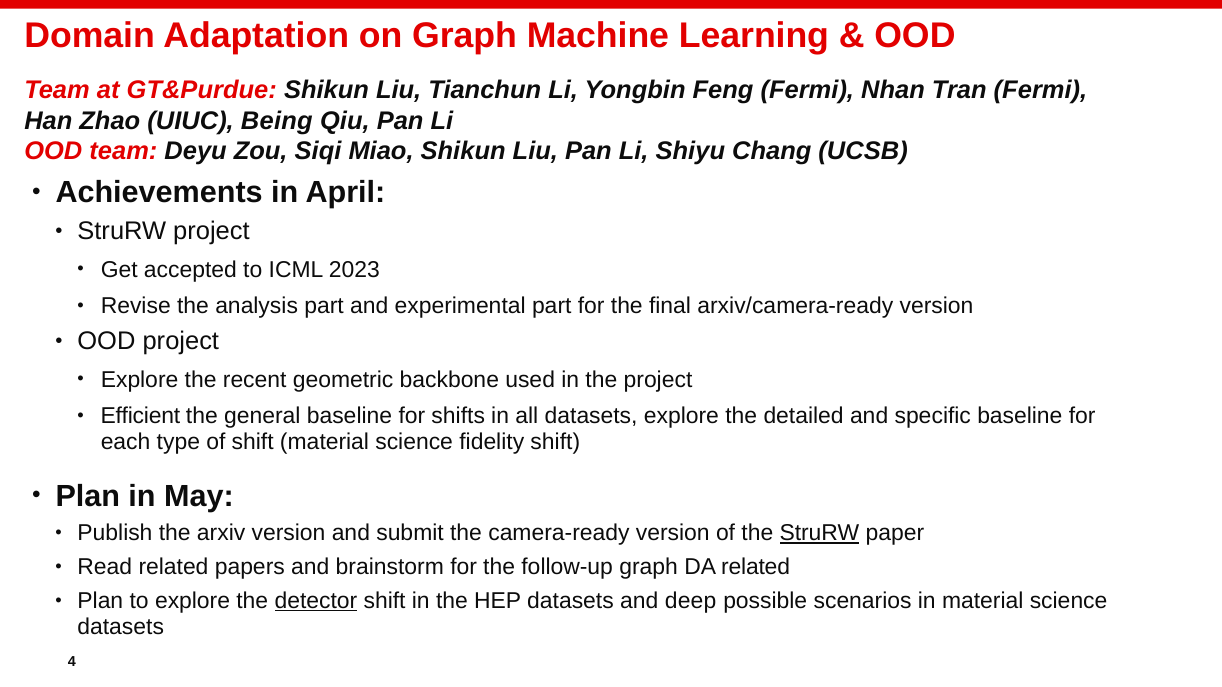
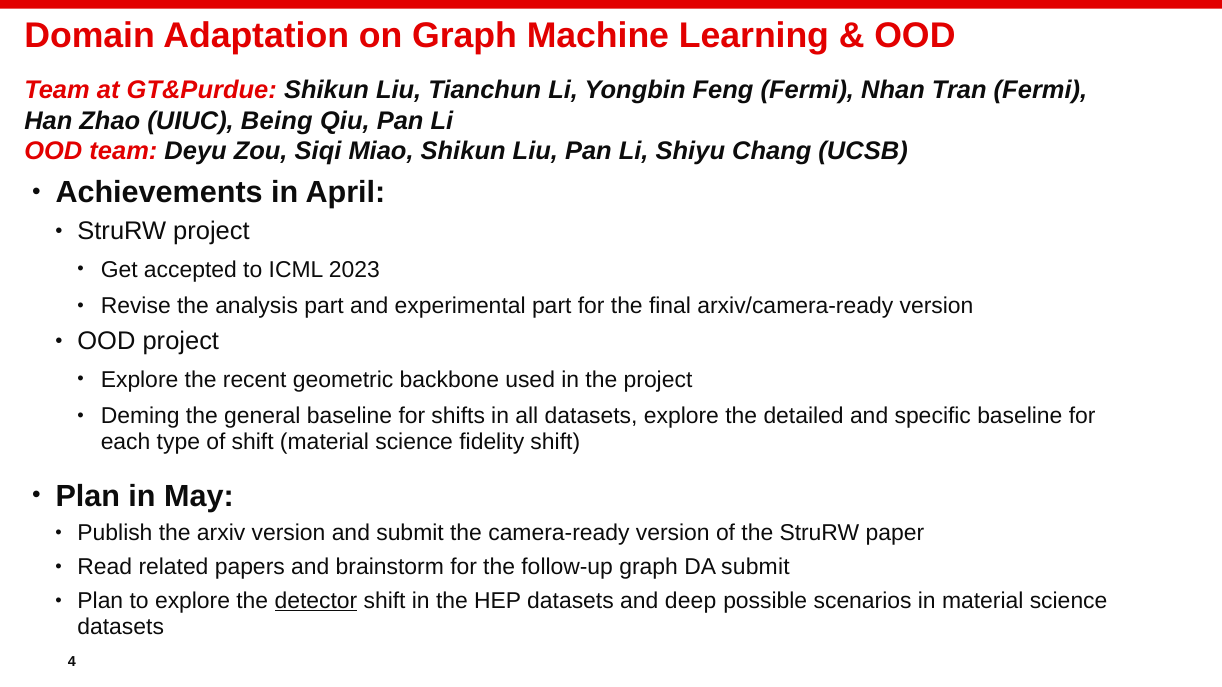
Efficient: Efficient -> Deming
StruRW at (820, 533) underline: present -> none
DA related: related -> submit
